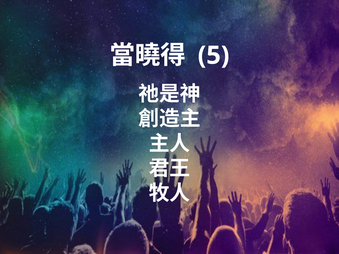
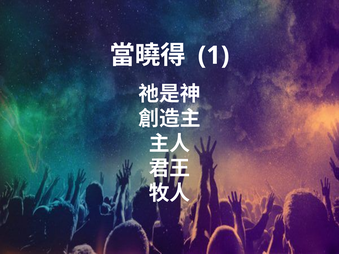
5: 5 -> 1
